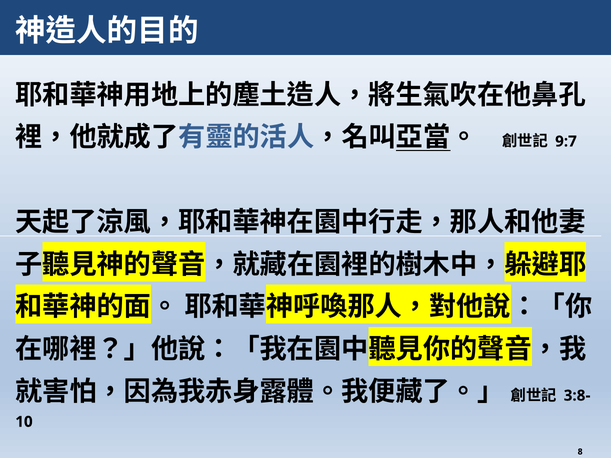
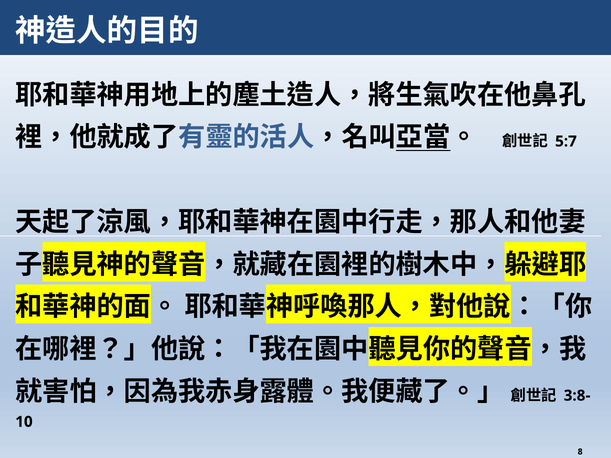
9:7: 9:7 -> 5:7
